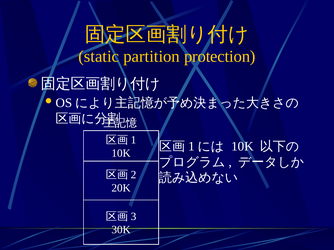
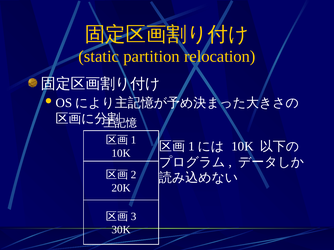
protection: protection -> relocation
